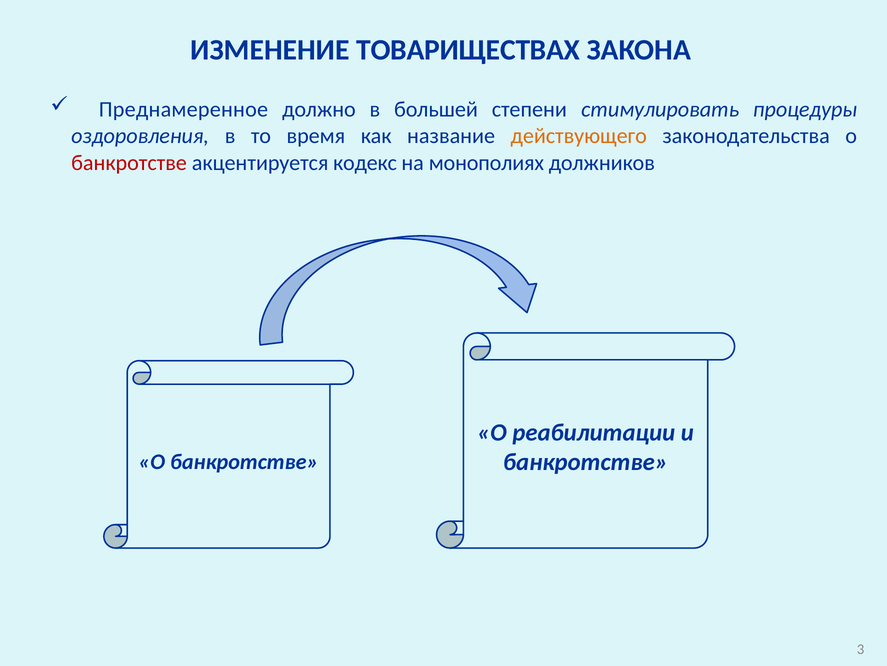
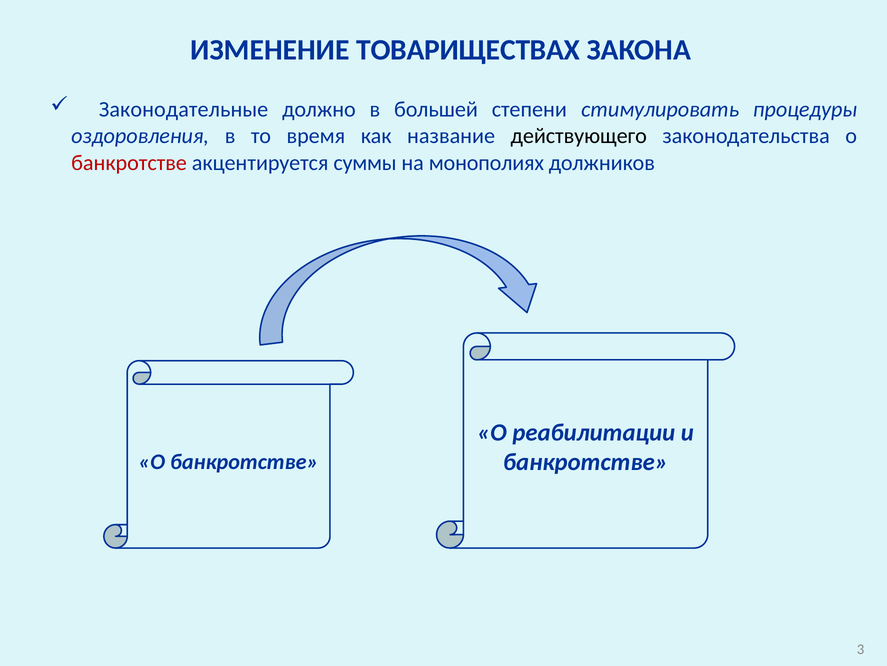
Преднамеренное: Преднамеренное -> Законодательные
действующего colour: orange -> black
кодекс: кодекс -> суммы
